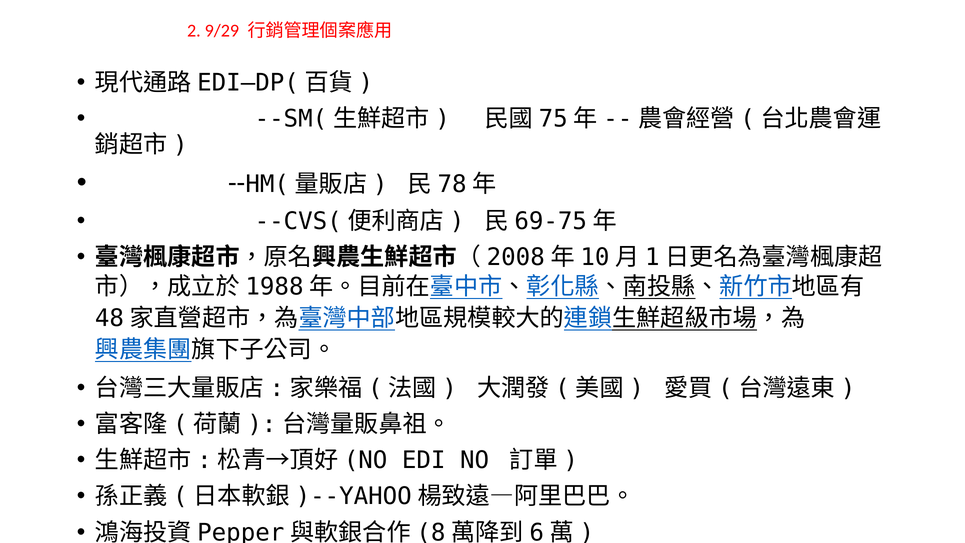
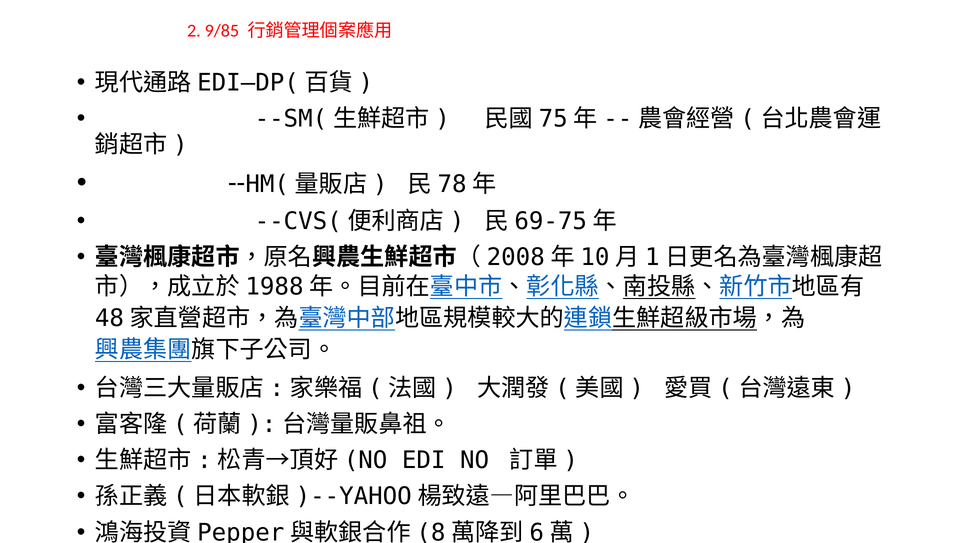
9/29: 9/29 -> 9/85
